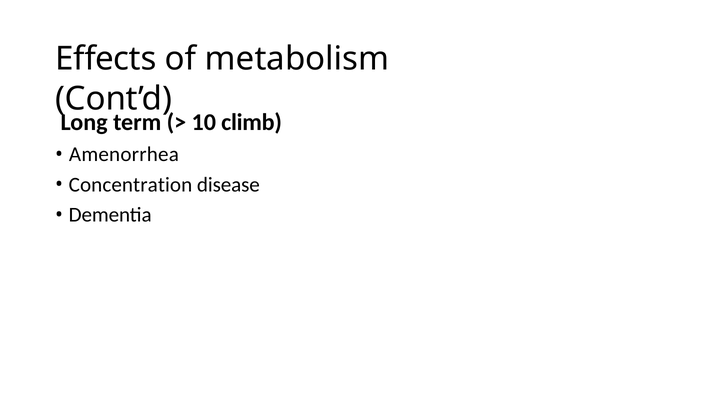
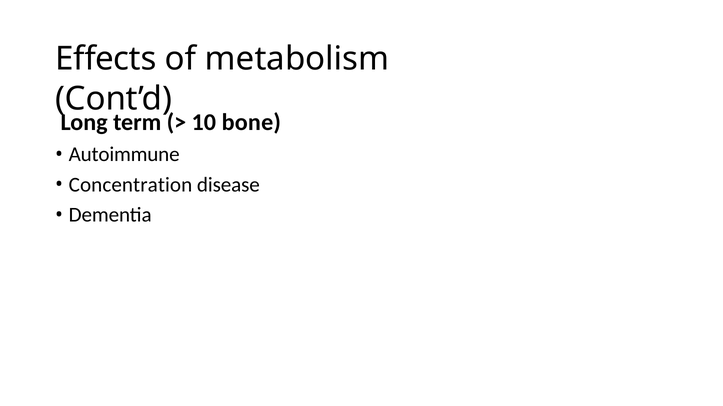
climb: climb -> bone
Amenorrhea: Amenorrhea -> Autoimmune
